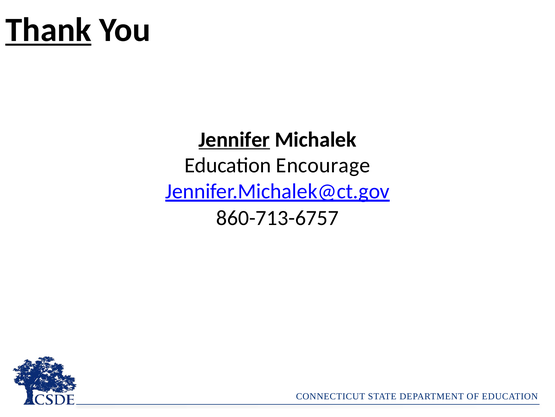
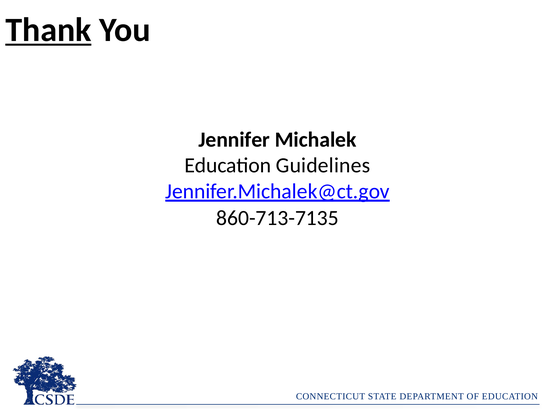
Jennifer underline: present -> none
Encourage: Encourage -> Guidelines
860-713-6757: 860-713-6757 -> 860-713-7135
